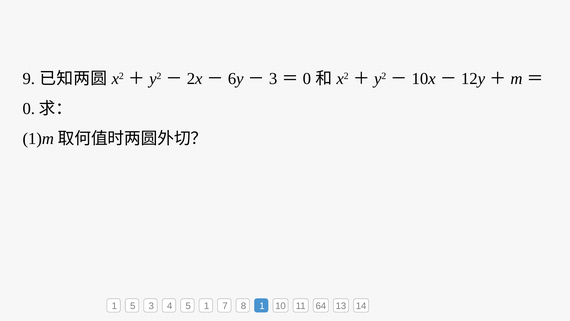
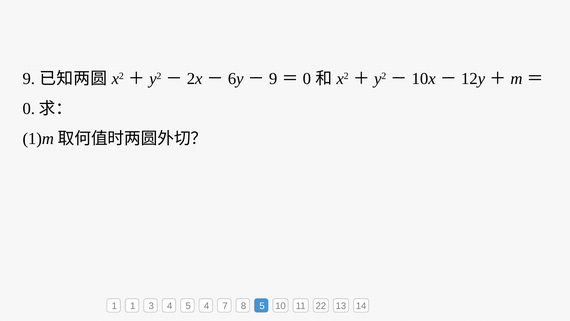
3 at (273, 78): 3 -> 9
1 5: 5 -> 1
5 1: 1 -> 4
8 1: 1 -> 5
64: 64 -> 22
